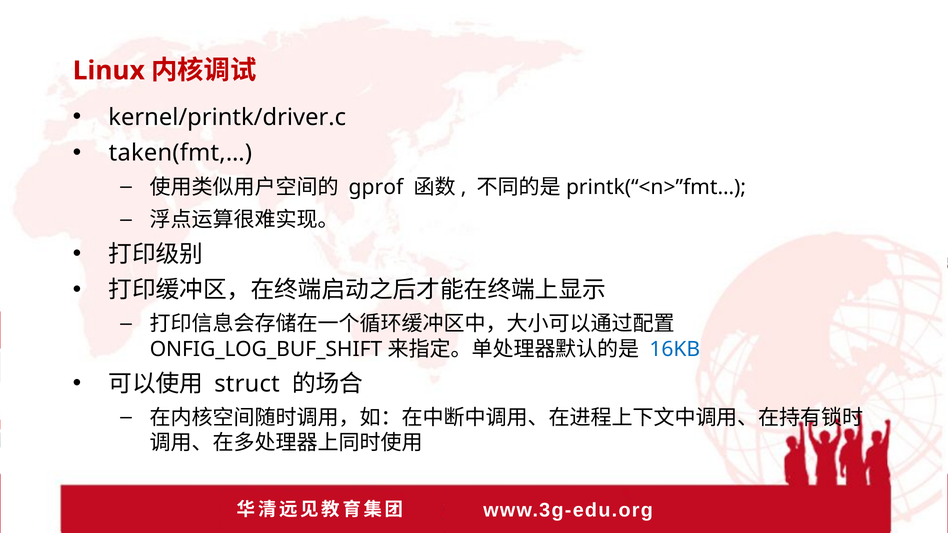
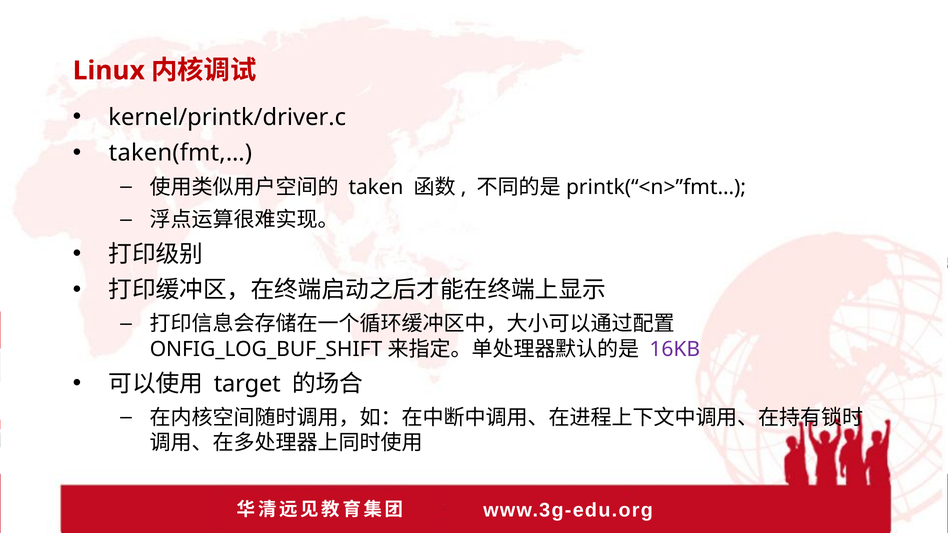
gprof: gprof -> taken
16KB colour: blue -> purple
struct: struct -> target
